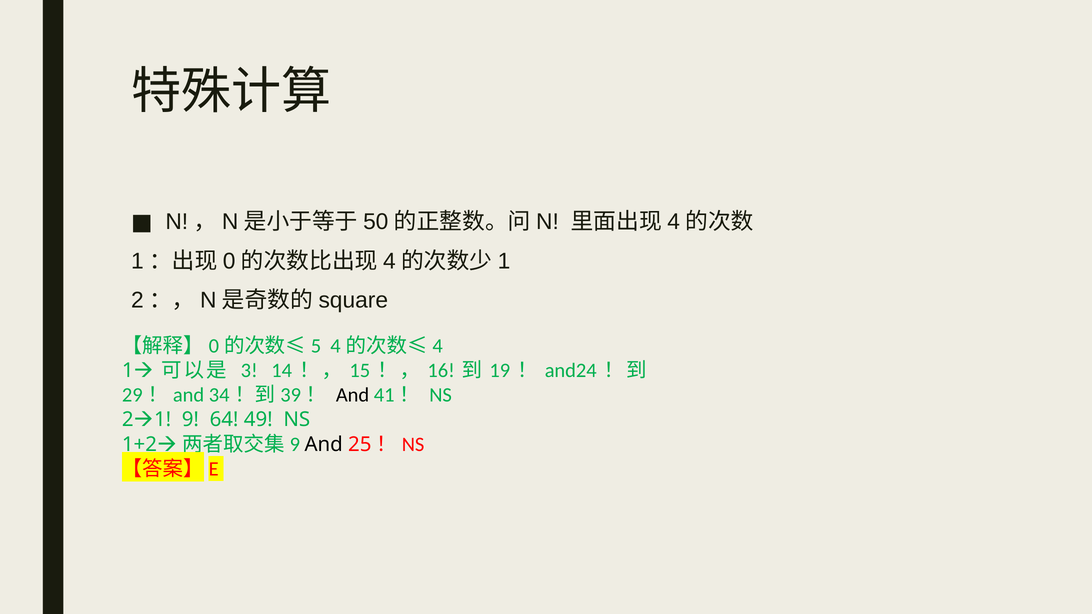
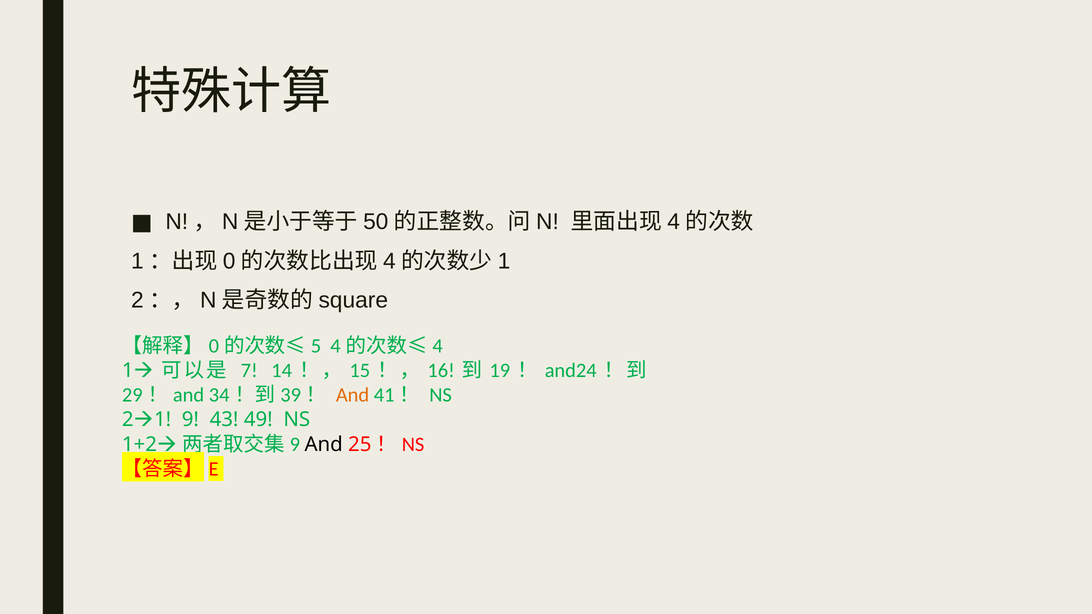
3: 3 -> 7
And at (353, 395) colour: black -> orange
64: 64 -> 43
